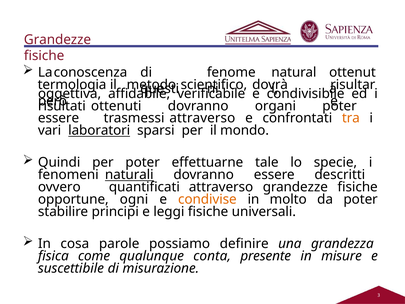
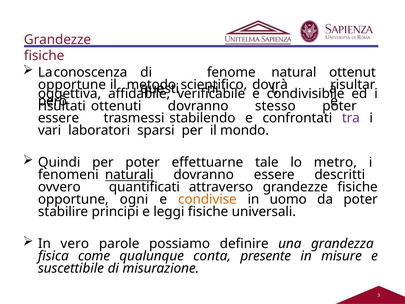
termologia at (72, 85): termologia -> opportune
organi: organi -> stesso
trasmessi attraverso: attraverso -> stabilendo
tra colour: orange -> purple
laboratori underline: present -> none
specie: specie -> metro
molto: molto -> uomo
cosa: cosa -> vero
